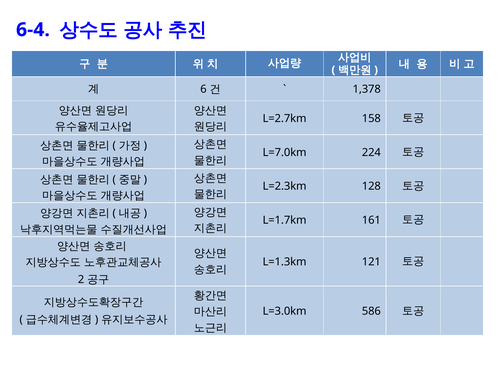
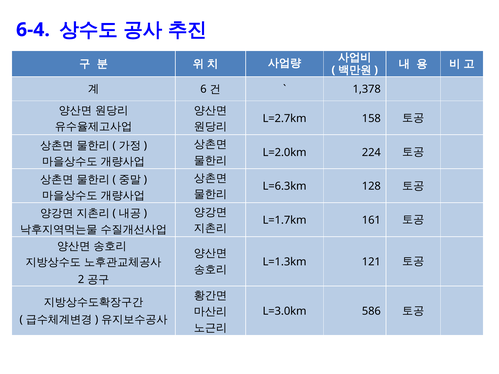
L=7.0km: L=7.0km -> L=2.0km
L=2.3km: L=2.3km -> L=6.3km
